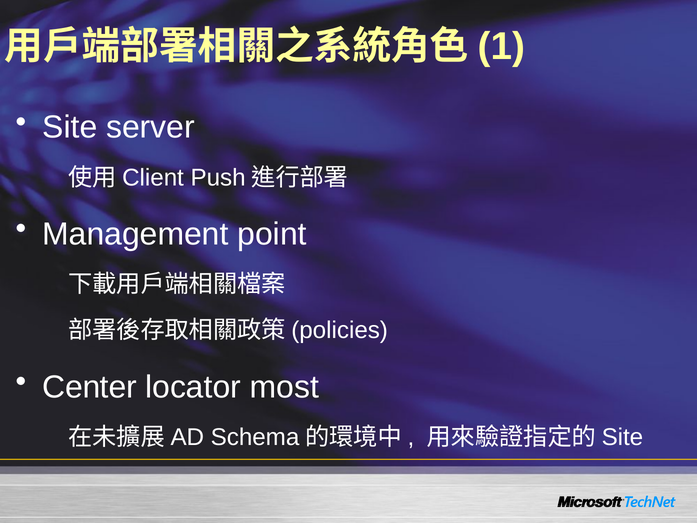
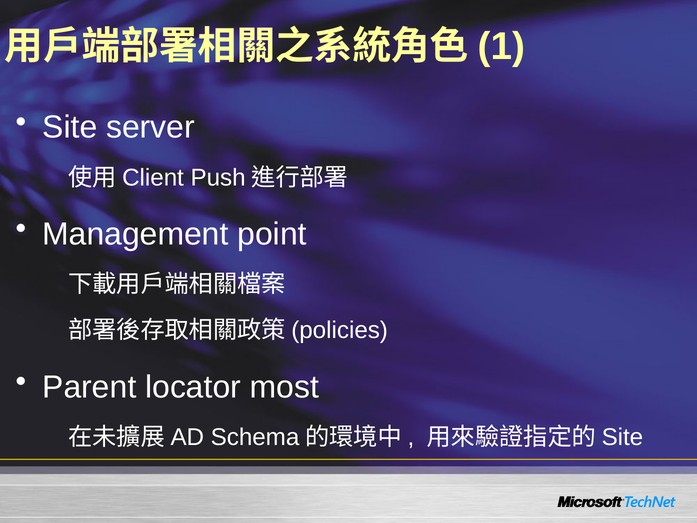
Center: Center -> Parent
